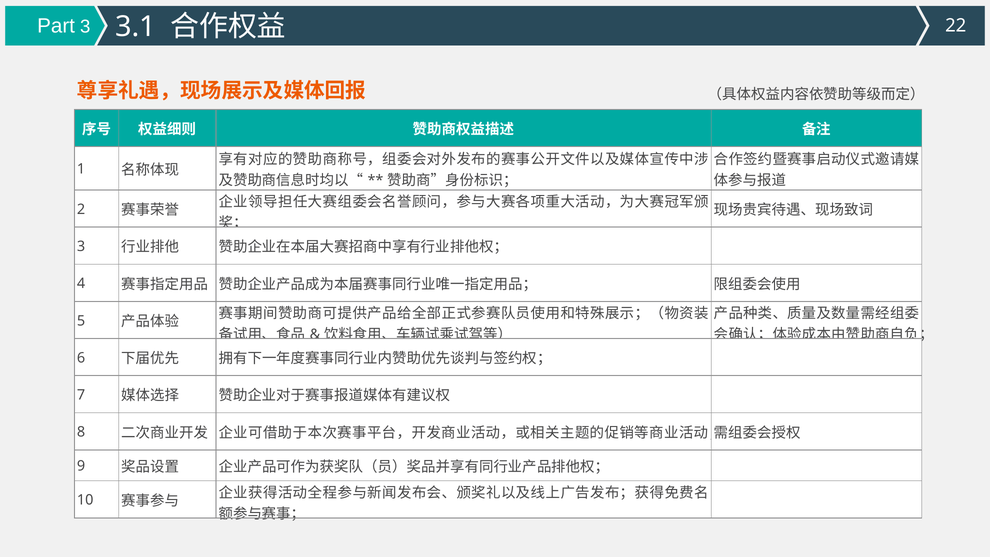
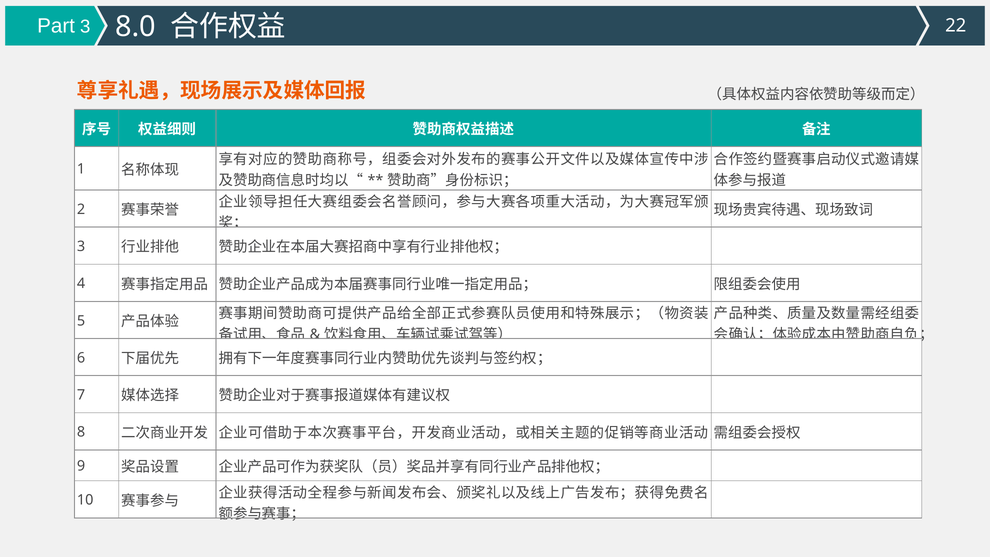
3.1: 3.1 -> 8.0
